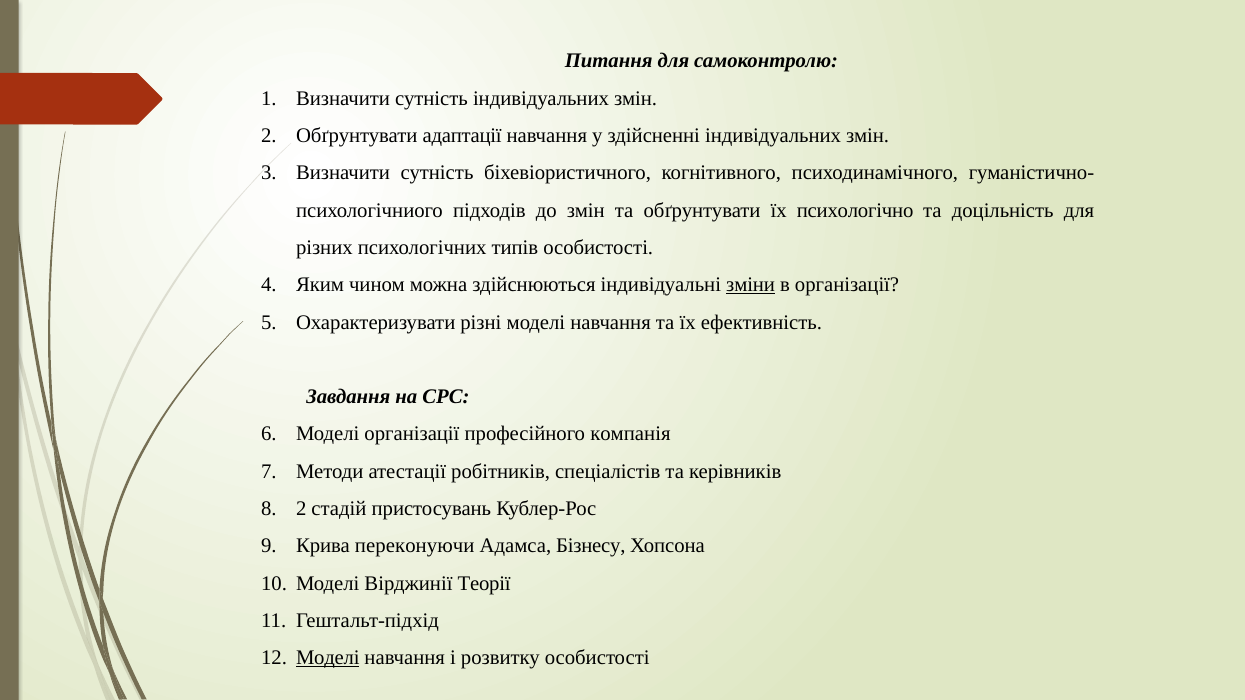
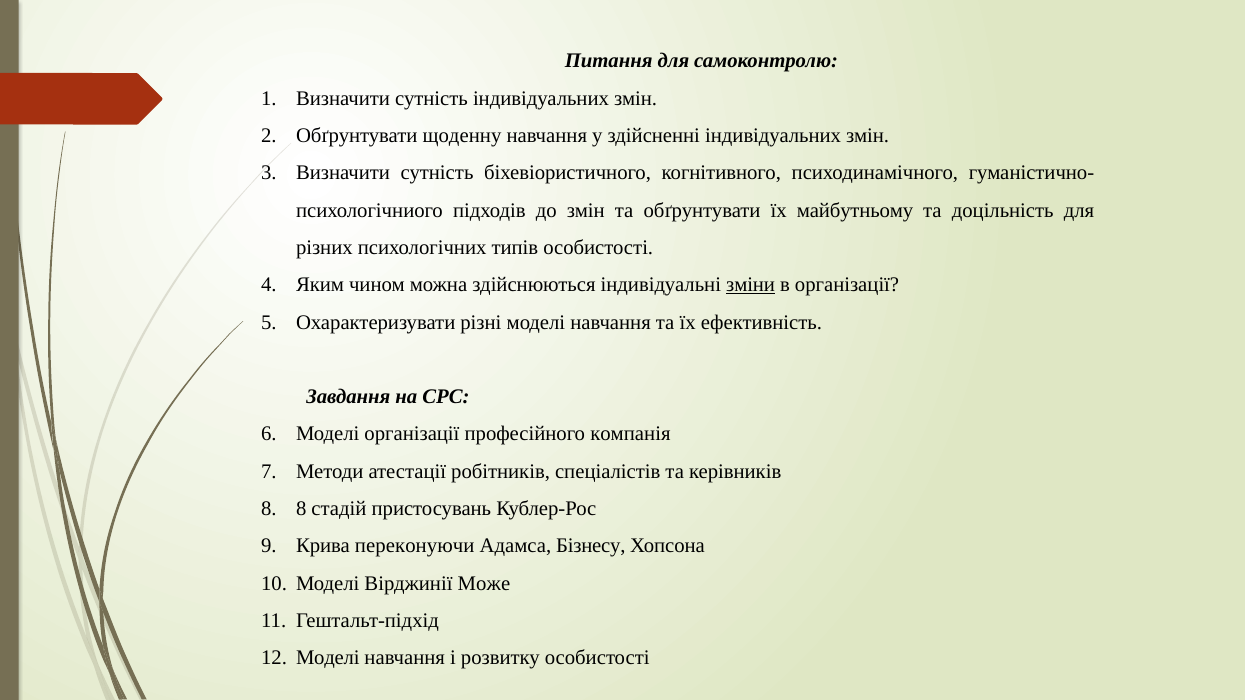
адаптації: адаптації -> щоденну
психологічно: психологічно -> майбутньому
2 at (301, 509): 2 -> 8
Теорії: Теорії -> Може
Моделі at (328, 658) underline: present -> none
